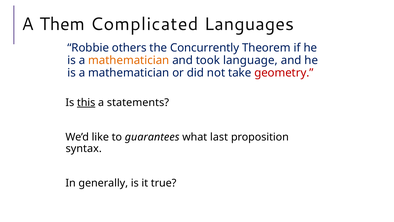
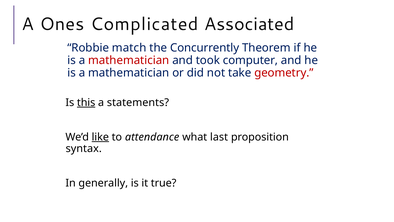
Them: Them -> Ones
Languages: Languages -> Associated
others: others -> match
mathematician at (129, 60) colour: orange -> red
language: language -> computer
like underline: none -> present
guarantees: guarantees -> attendance
